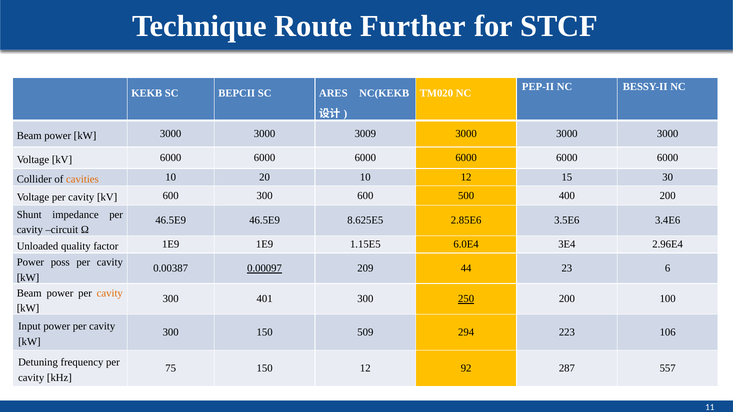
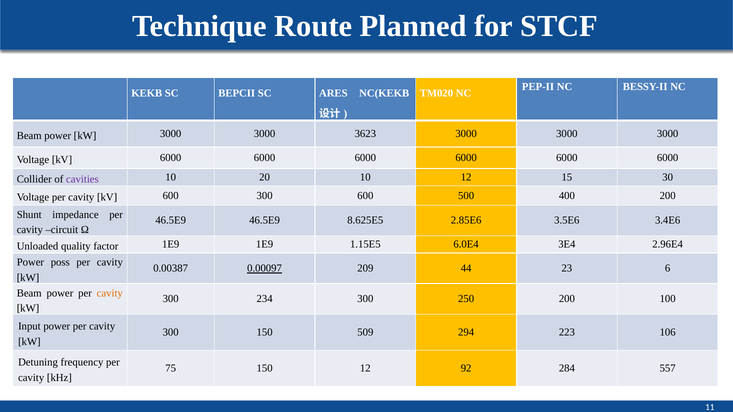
Further: Further -> Planned
3009: 3009 -> 3623
cavities colour: orange -> purple
401: 401 -> 234
250 underline: present -> none
287: 287 -> 284
